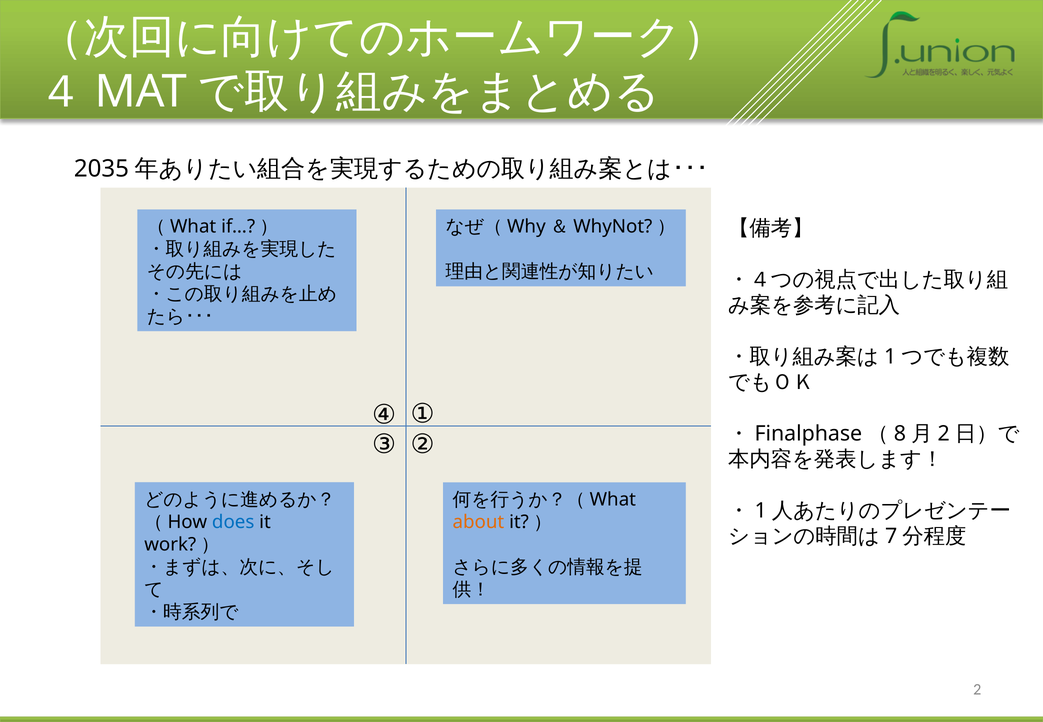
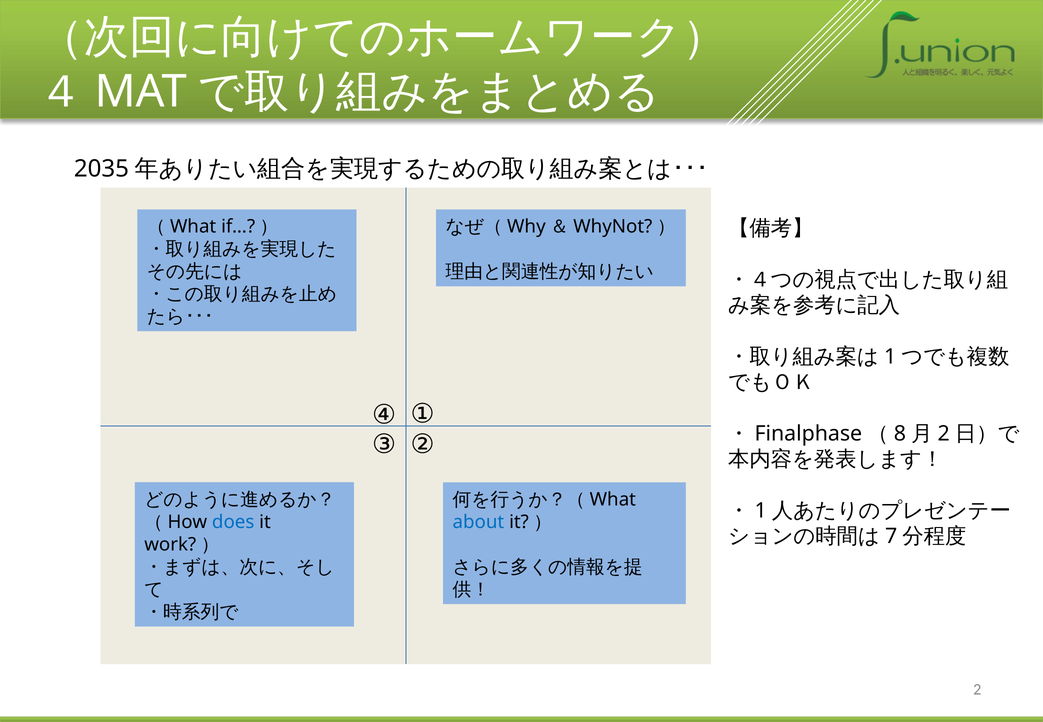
about colour: orange -> blue
